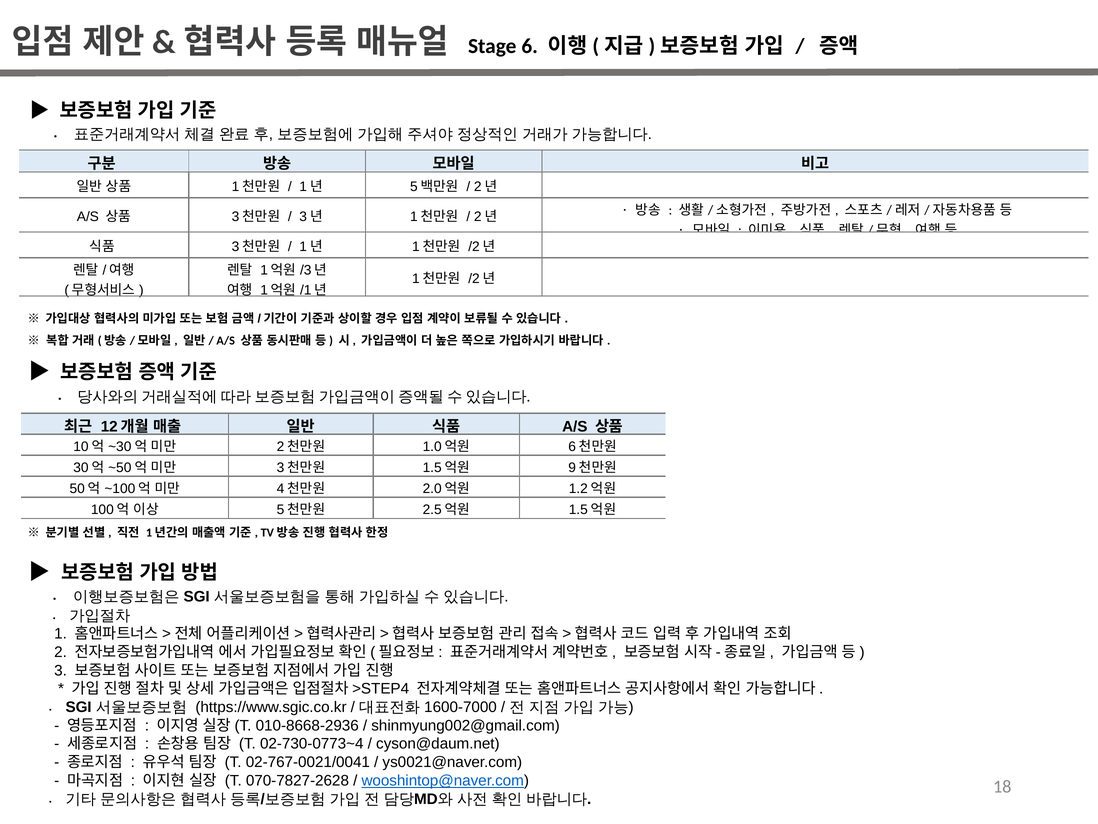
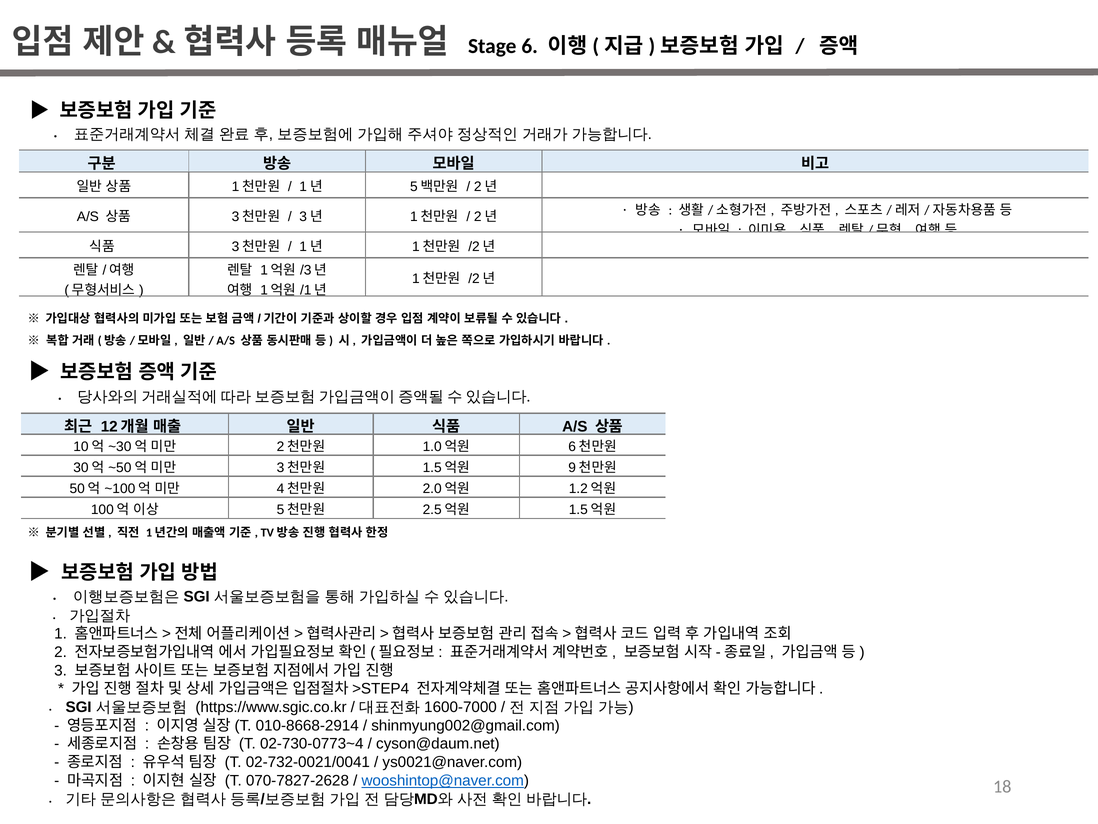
010-8668-2936: 010-8668-2936 -> 010-8668-2914
02-767-0021/0041: 02-767-0021/0041 -> 02-732-0021/0041
